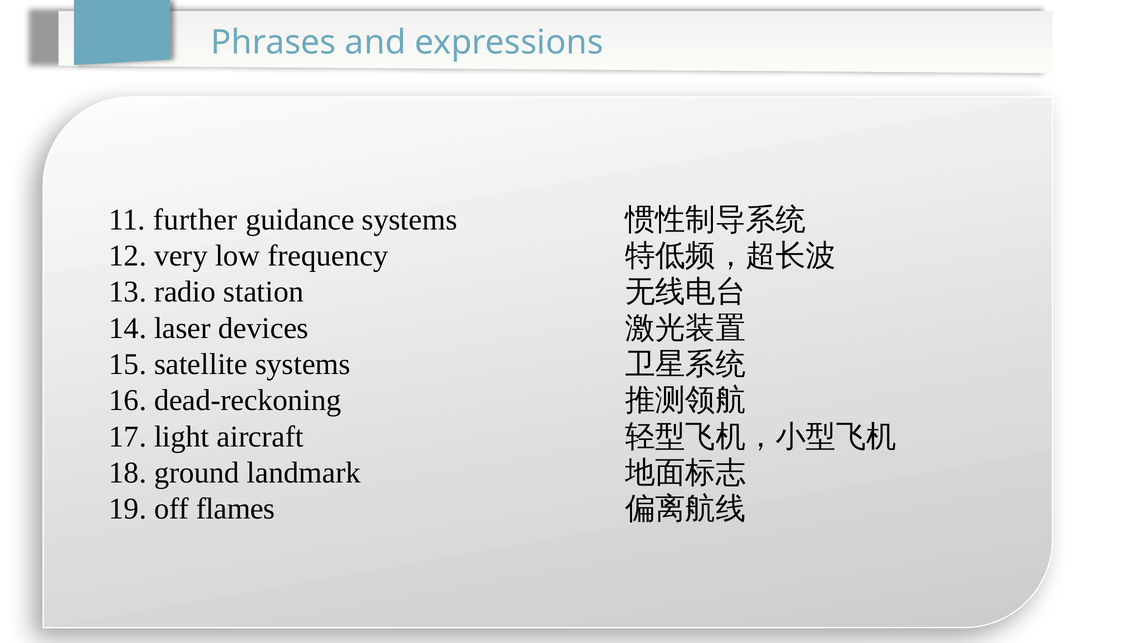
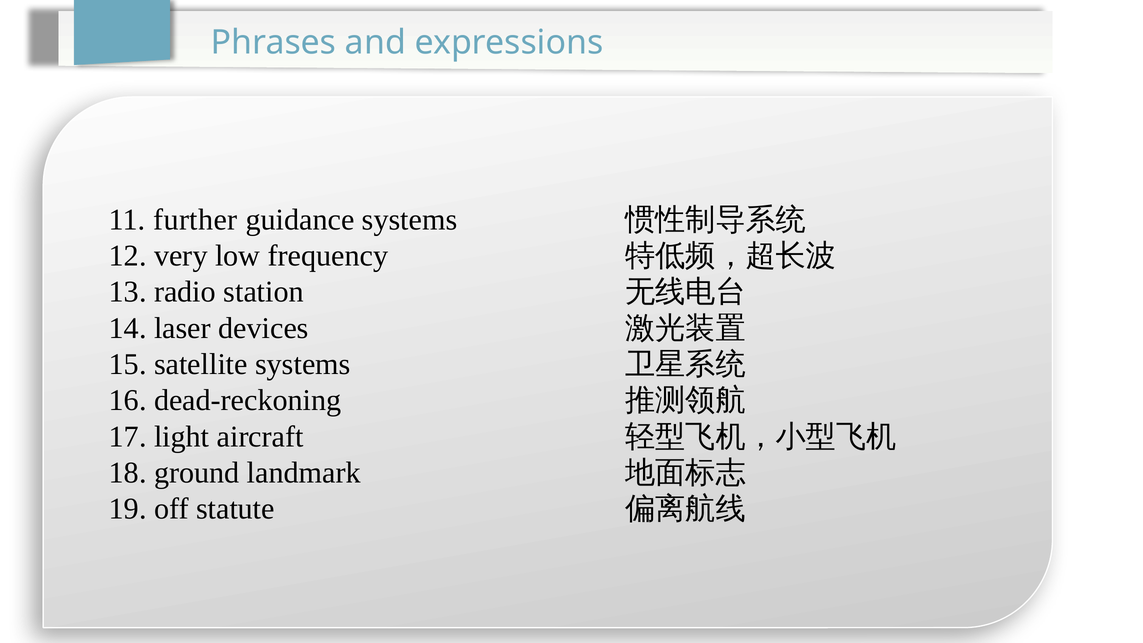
flames: flames -> statute
